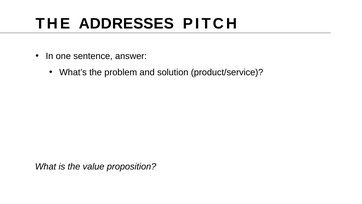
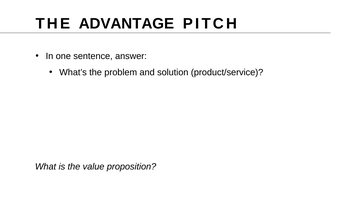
ADDRESSES: ADDRESSES -> ADVANTAGE
